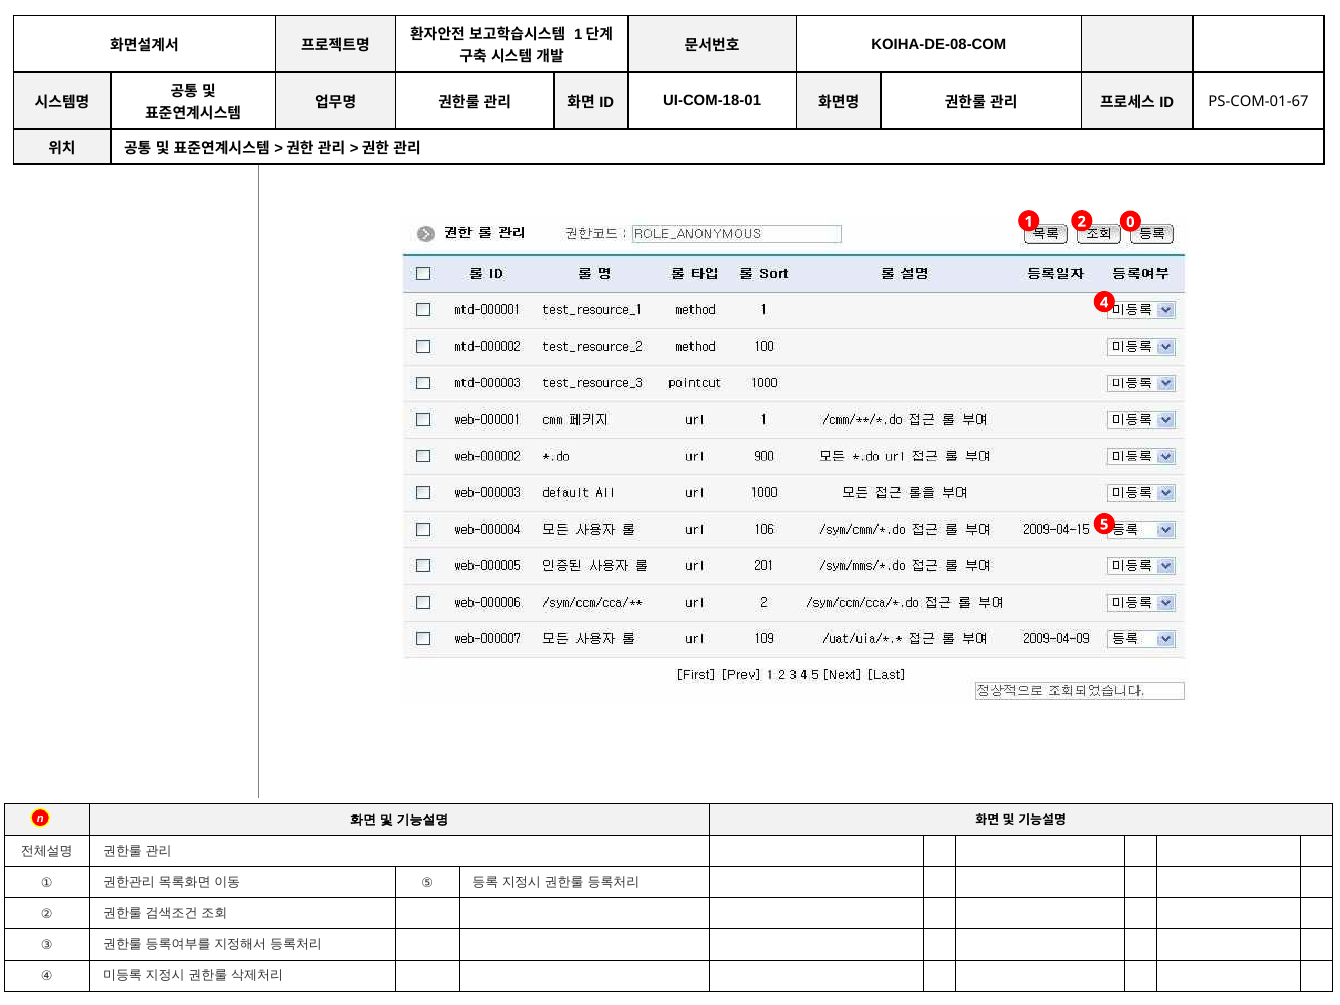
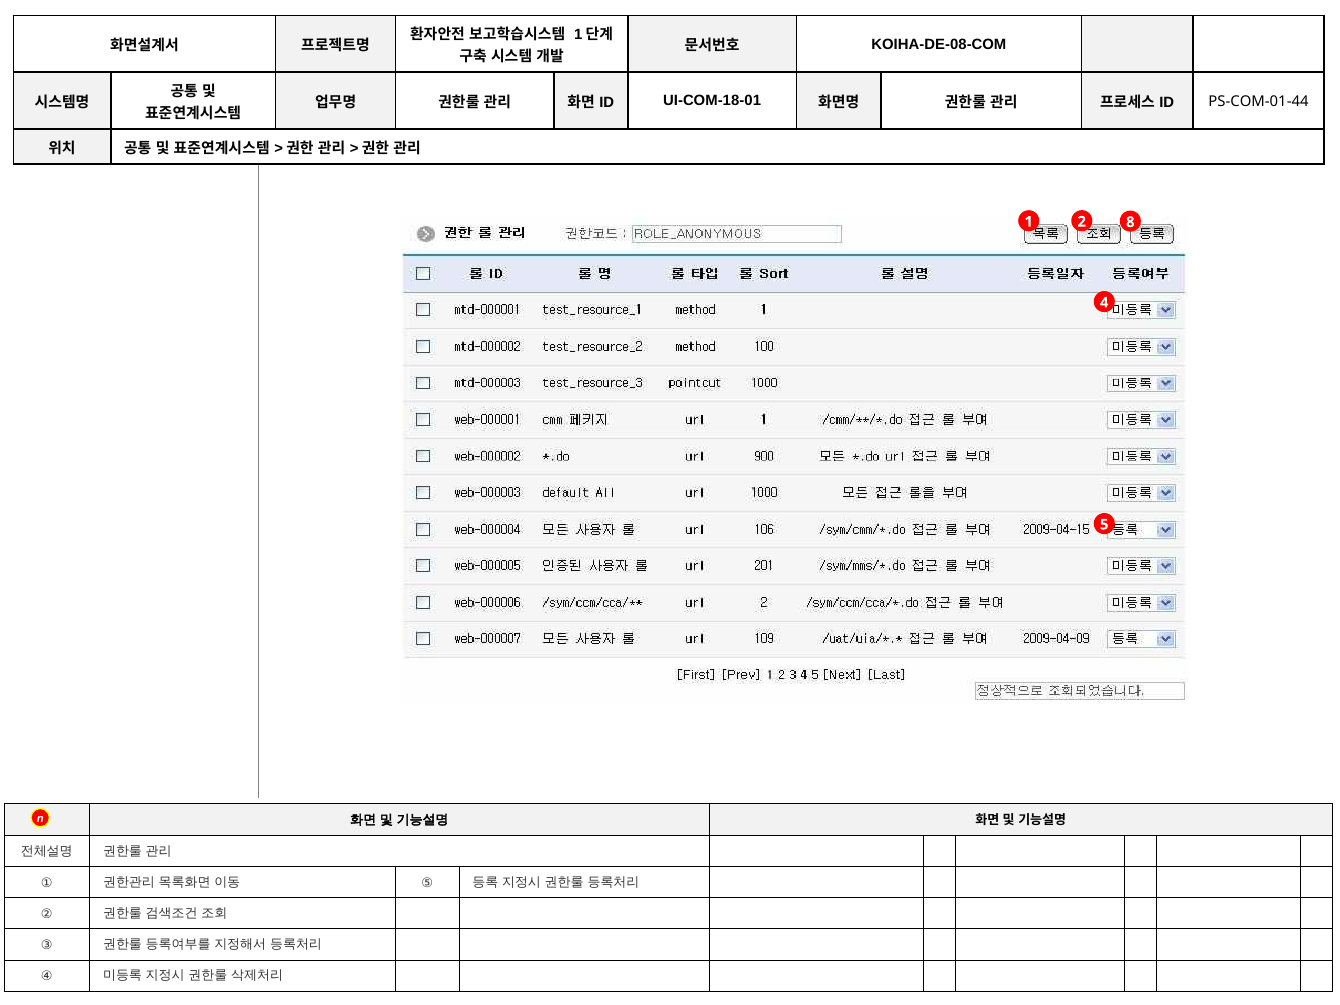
PS-COM-01-67: PS-COM-01-67 -> PS-COM-01-44
0: 0 -> 8
